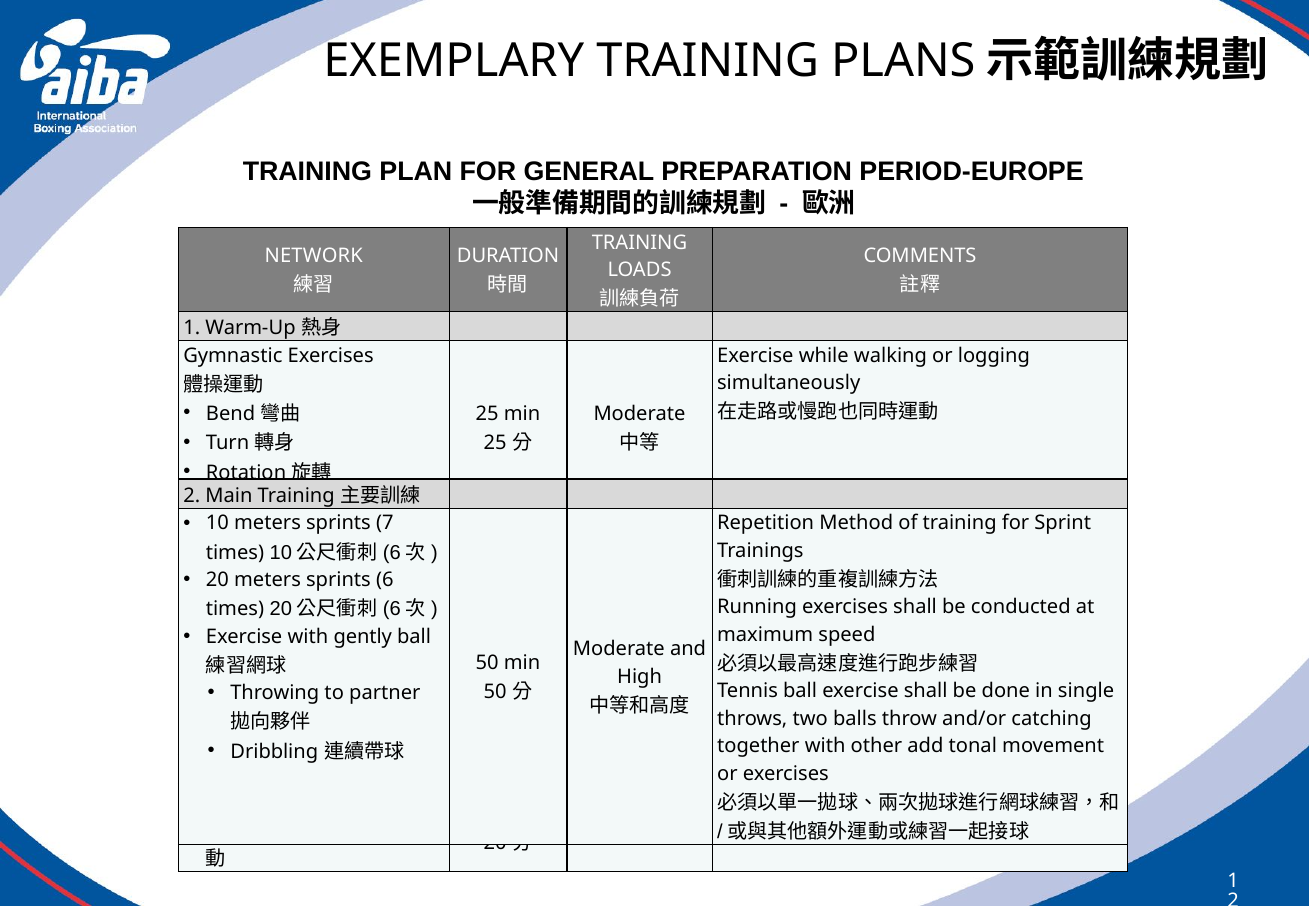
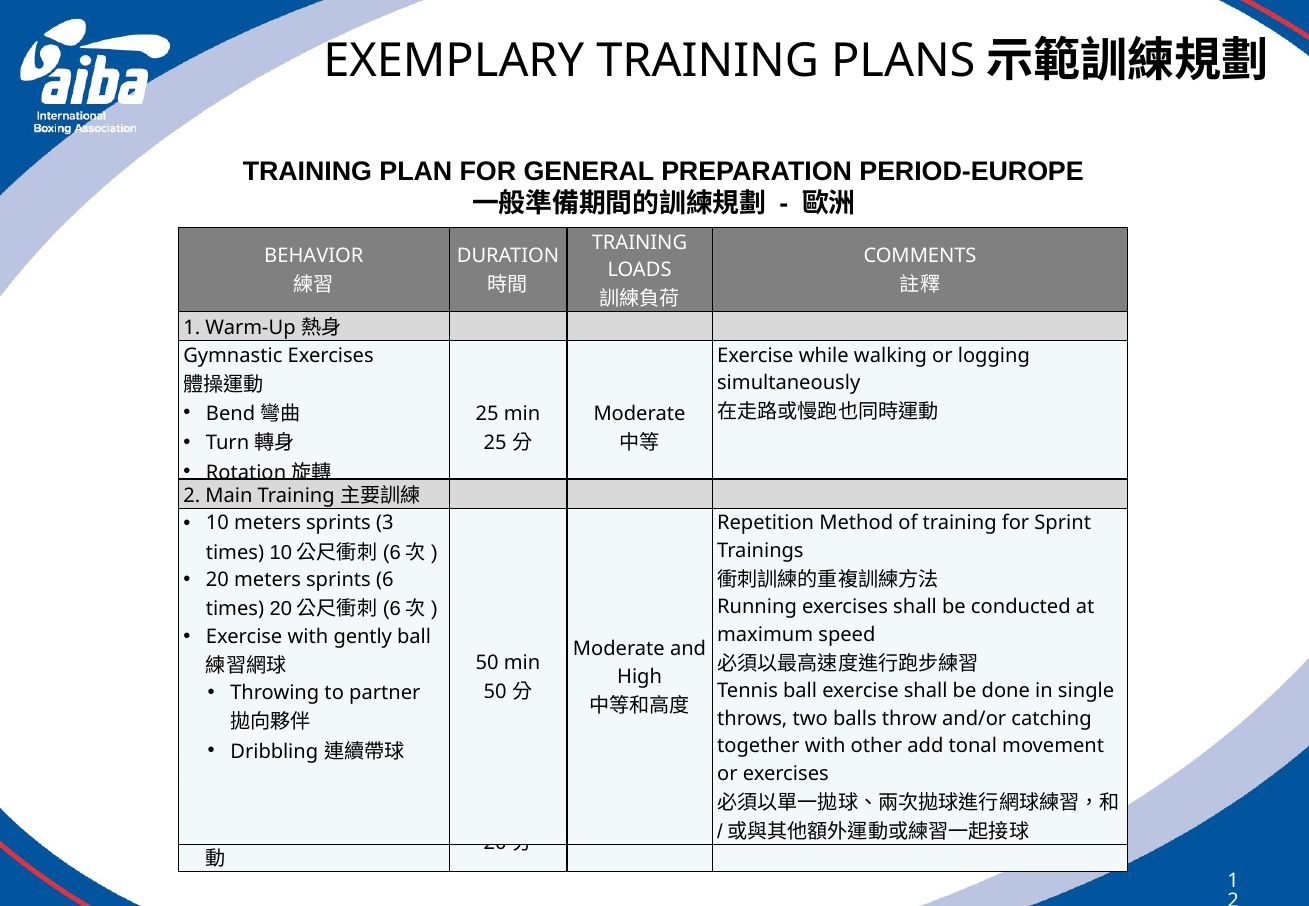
NETWORK: NETWORK -> BEHAVIOR
sprints 7: 7 -> 3
